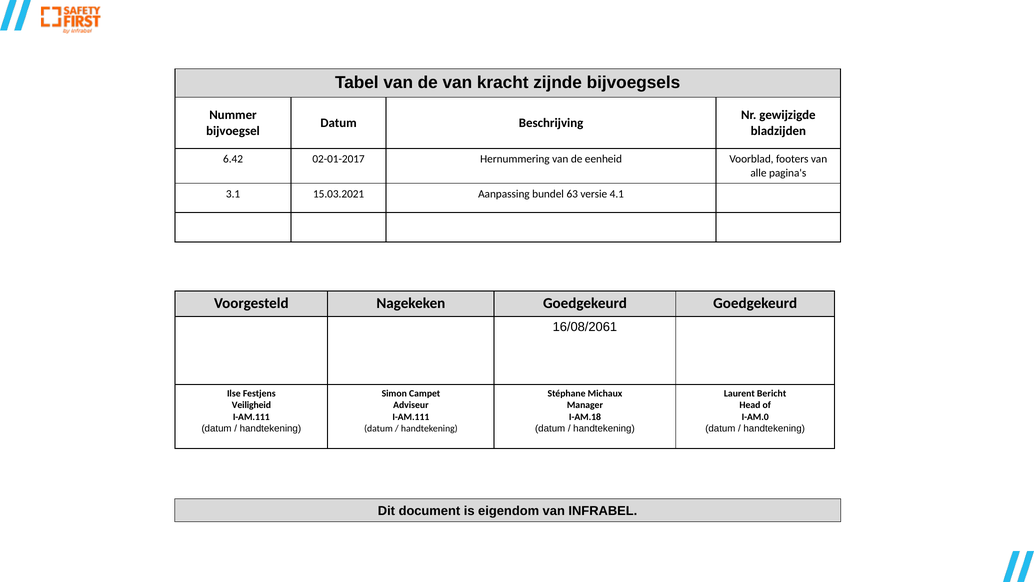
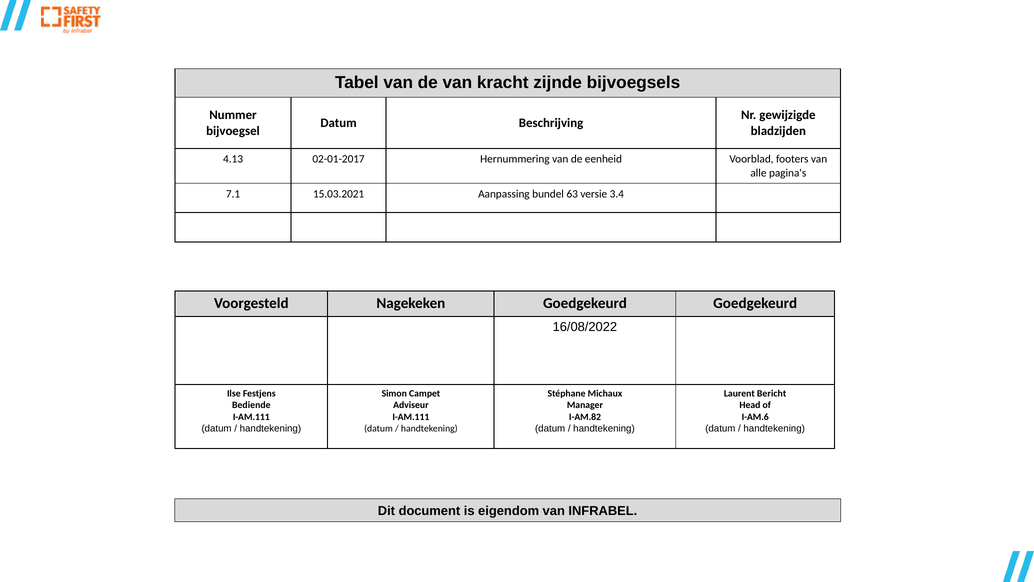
6.42: 6.42 -> 4.13
3.1: 3.1 -> 7.1
4.1: 4.1 -> 3.4
16/08/2061: 16/08/2061 -> 16/08/2022
Veiligheid: Veiligheid -> Bediende
I-AM.18: I-AM.18 -> I-AM.82
I-AM.0: I-AM.0 -> I-AM.6
